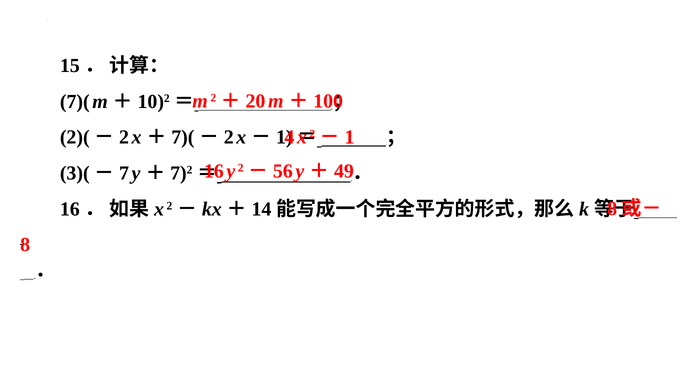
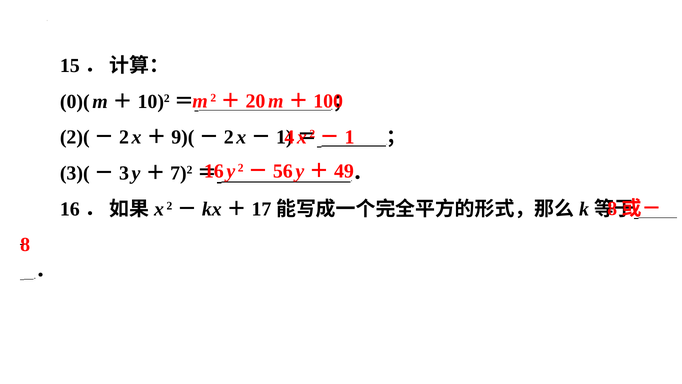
7)( at (75, 101): 7)( -> 0)(
7)( at (183, 137): 7)( -> 9)(
7: 7 -> 3
14: 14 -> 17
